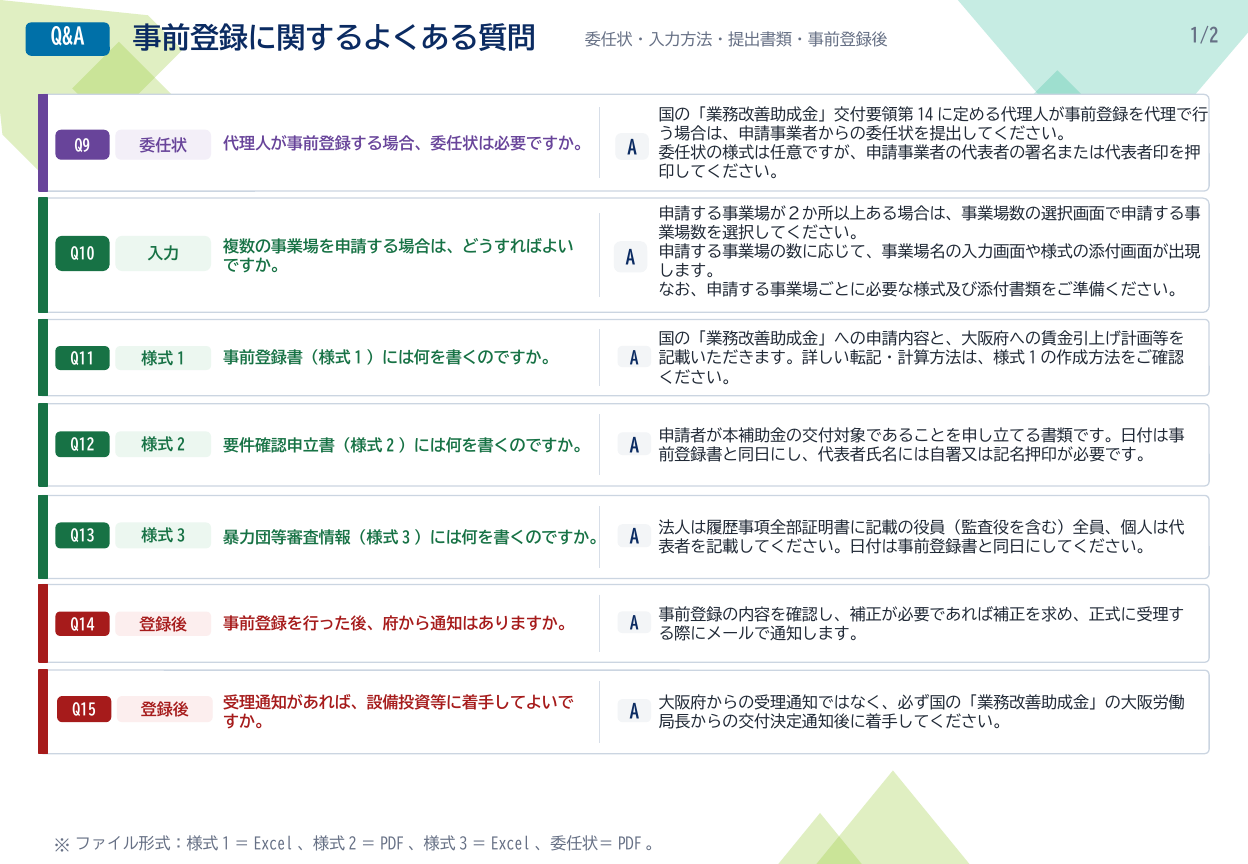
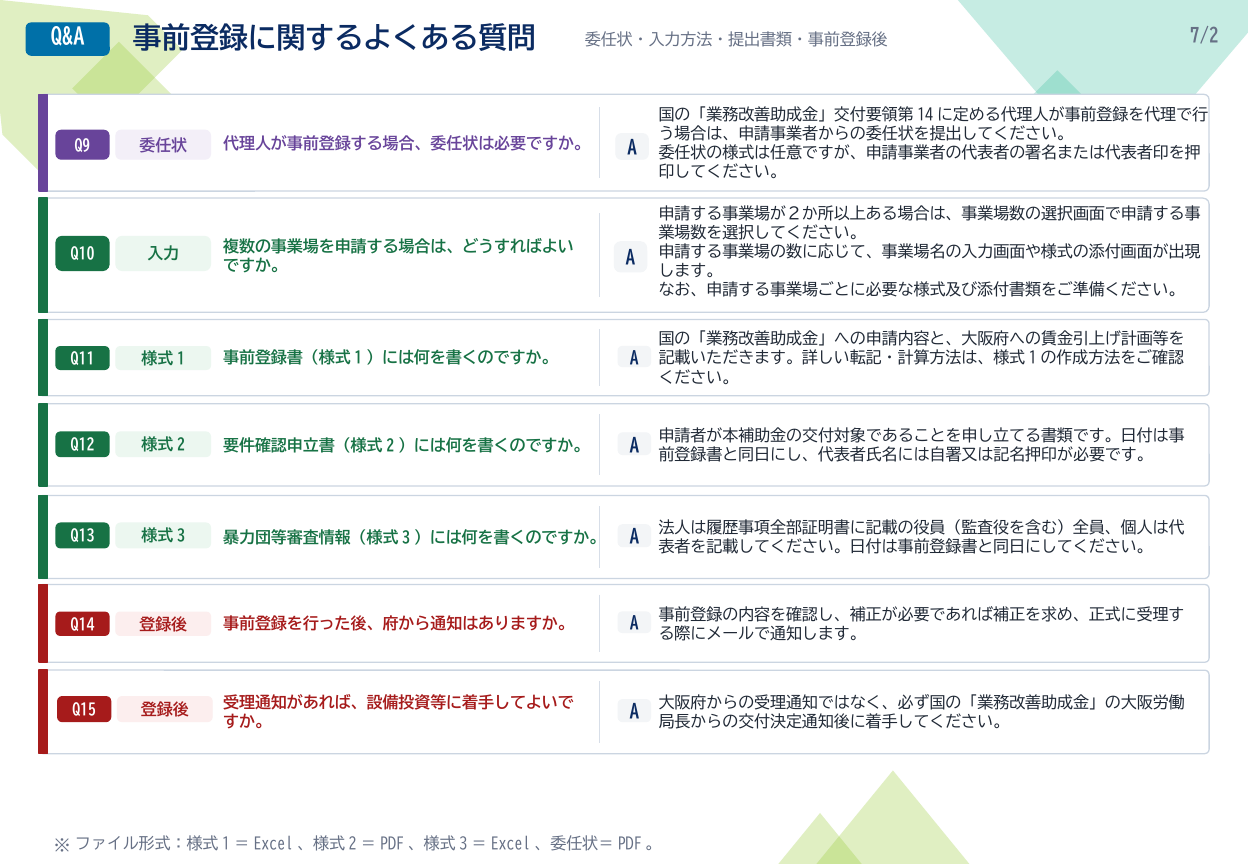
1/2: 1/2 -> 7/2
